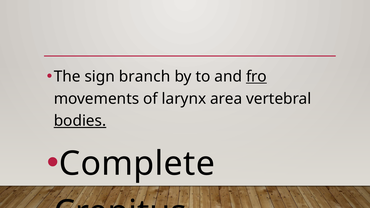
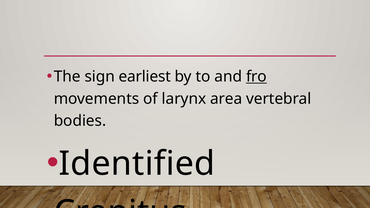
branch: branch -> earliest
bodies underline: present -> none
Complete: Complete -> Identified
